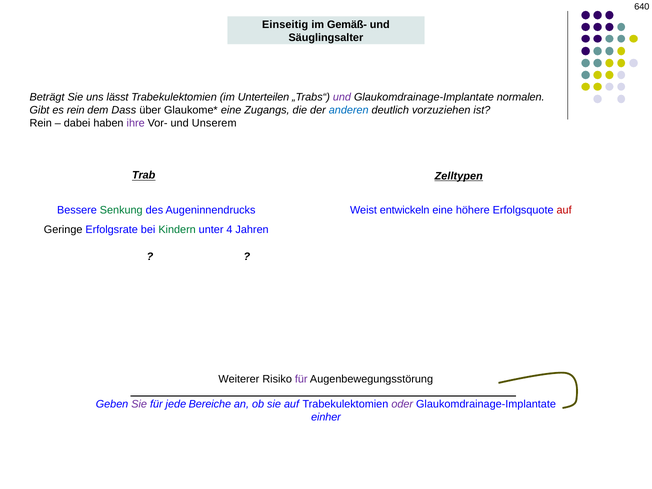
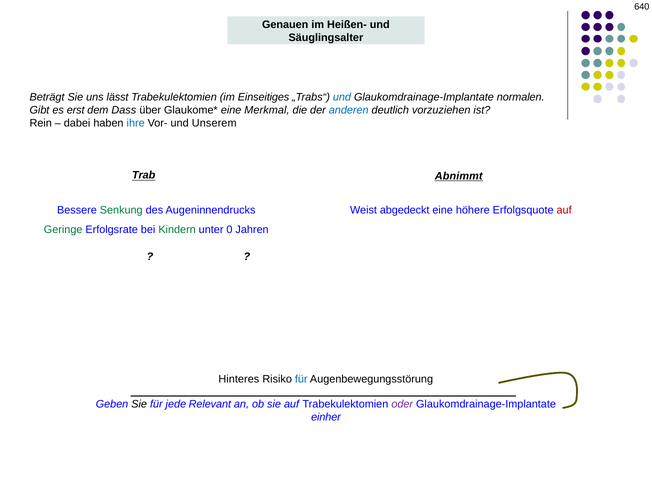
Einseitig: Einseitig -> Genauen
Gemäß-: Gemäß- -> Heißen-
Unterteilen: Unterteilen -> Einseitiges
und at (342, 97) colour: purple -> blue
es rein: rein -> erst
Zugangs: Zugangs -> Merkmal
ihre colour: purple -> blue
Zelltypen: Zelltypen -> Abnimmt
entwickeln: entwickeln -> abgedeckt
Geringe colour: black -> green
4: 4 -> 0
Weiterer: Weiterer -> Hinteres
für at (301, 379) colour: purple -> blue
Sie at (139, 404) colour: purple -> black
Bereiche: Bereiche -> Relevant
